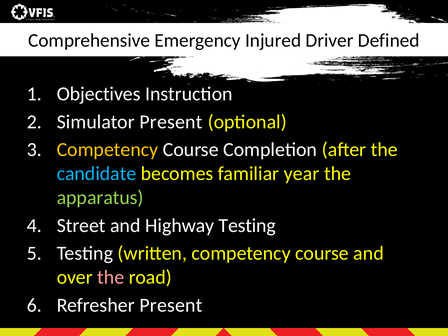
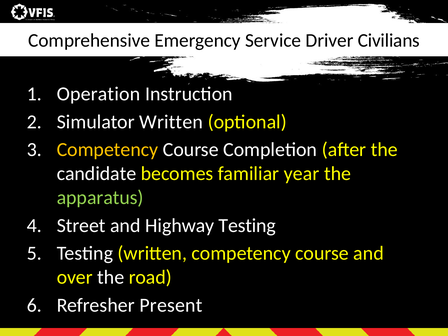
Injured: Injured -> Service
Defined: Defined -> Civilians
Objectives: Objectives -> Operation
Simulator Present: Present -> Written
candidate colour: light blue -> white
the at (111, 277) colour: pink -> white
